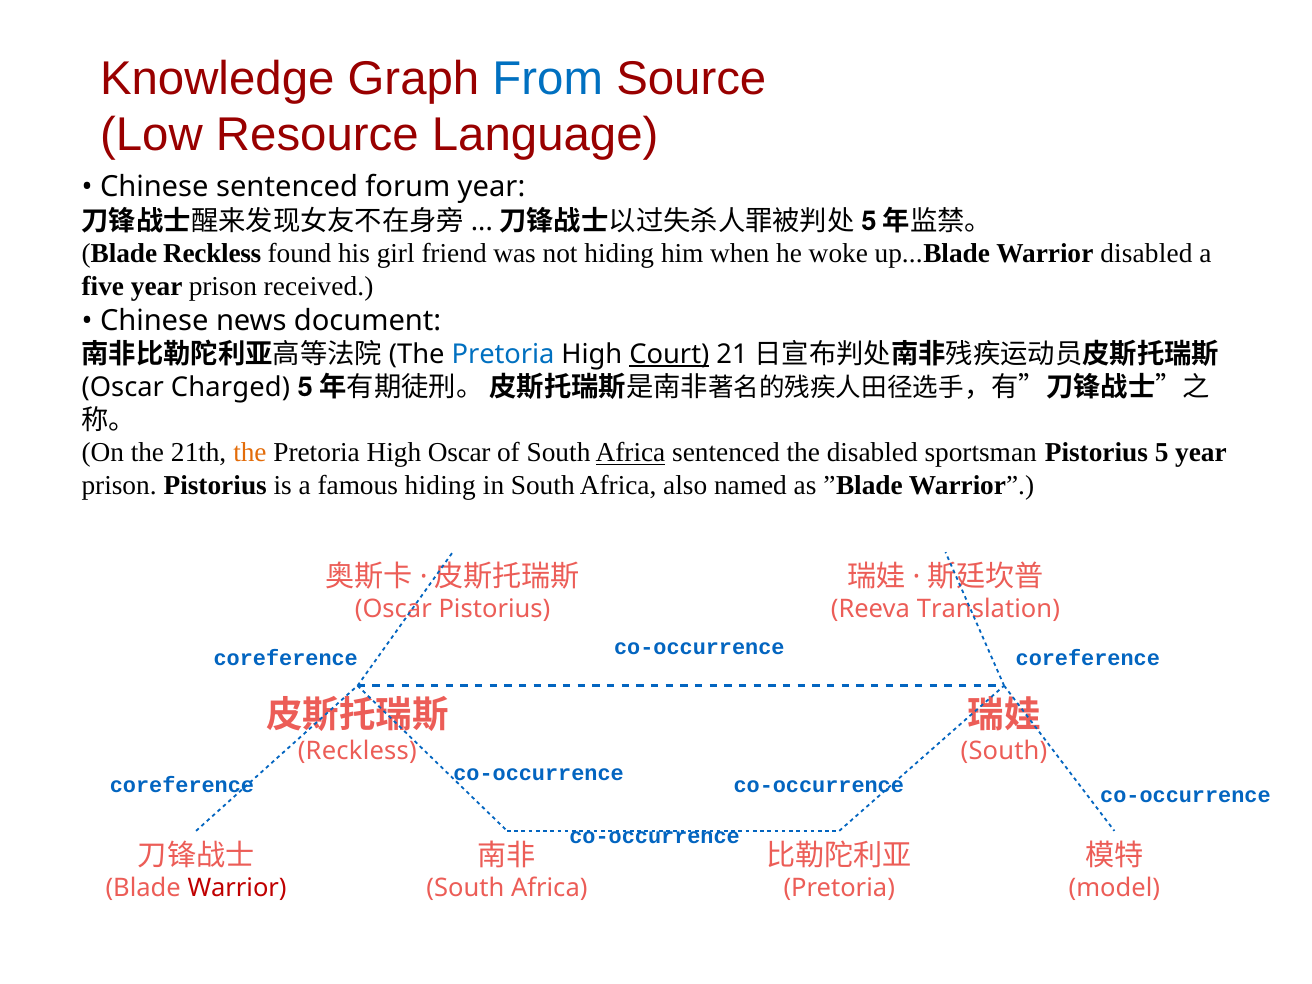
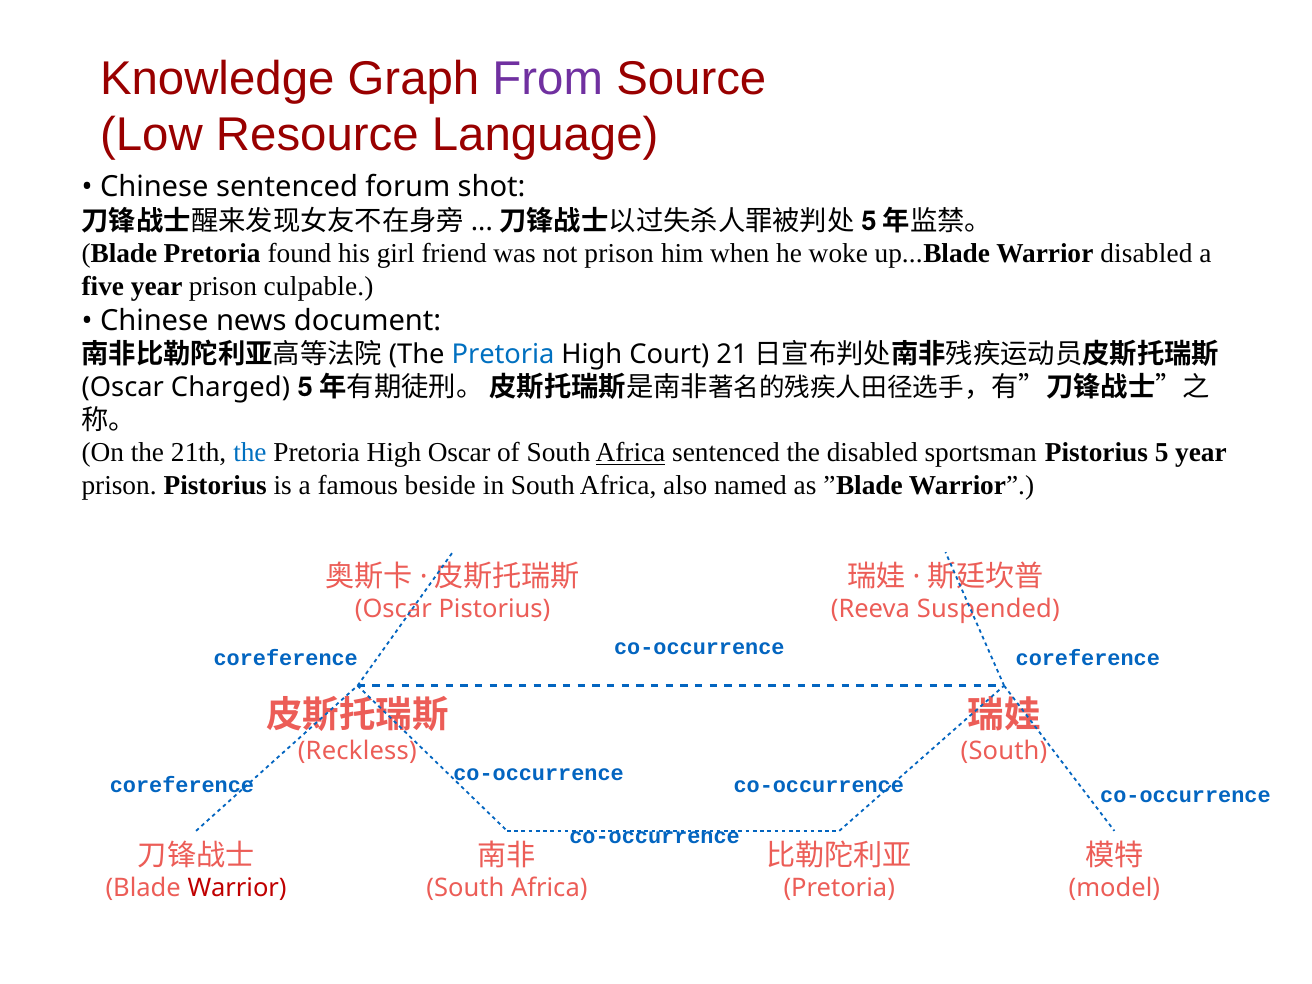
From colour: blue -> purple
forum year: year -> shot
Blade Reckless: Reckless -> Pretoria
not hiding: hiding -> prison
received: received -> culpable
Court underline: present -> none
the at (250, 453) colour: orange -> blue
famous hiding: hiding -> beside
Translation: Translation -> Suspended
